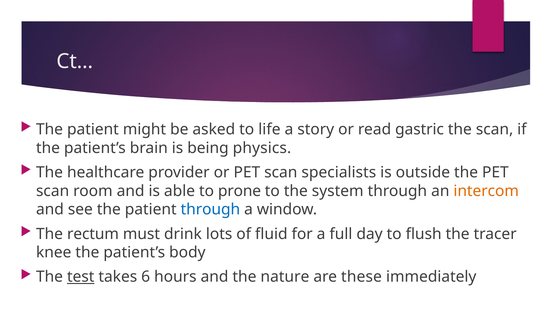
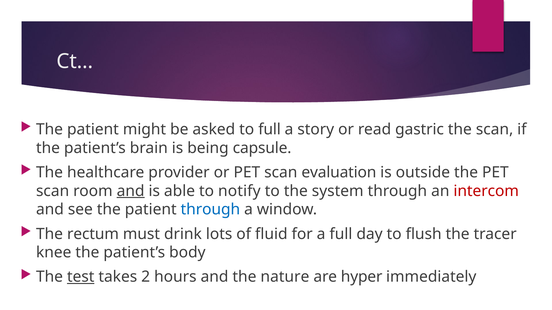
to life: life -> full
physics: physics -> capsule
specialists: specialists -> evaluation
and at (131, 191) underline: none -> present
prone: prone -> notify
intercom colour: orange -> red
6: 6 -> 2
these: these -> hyper
